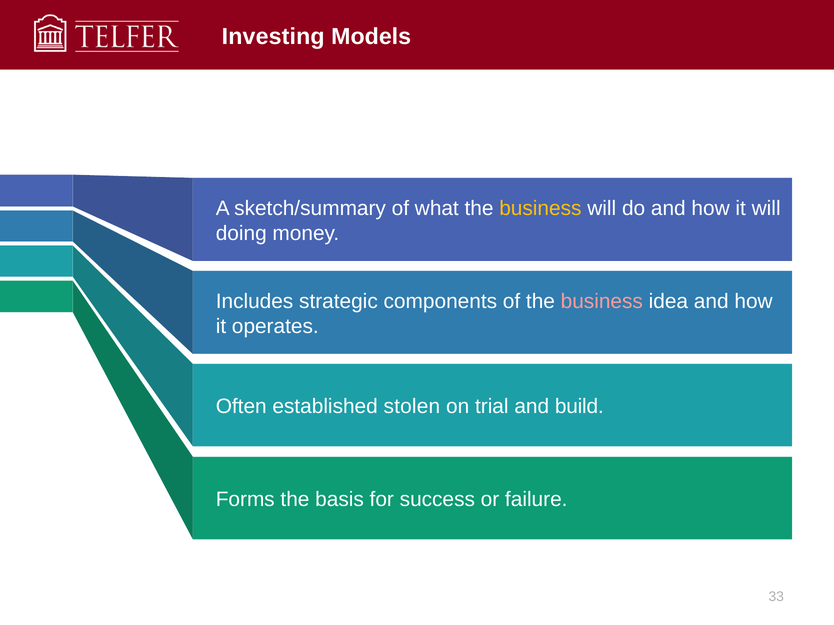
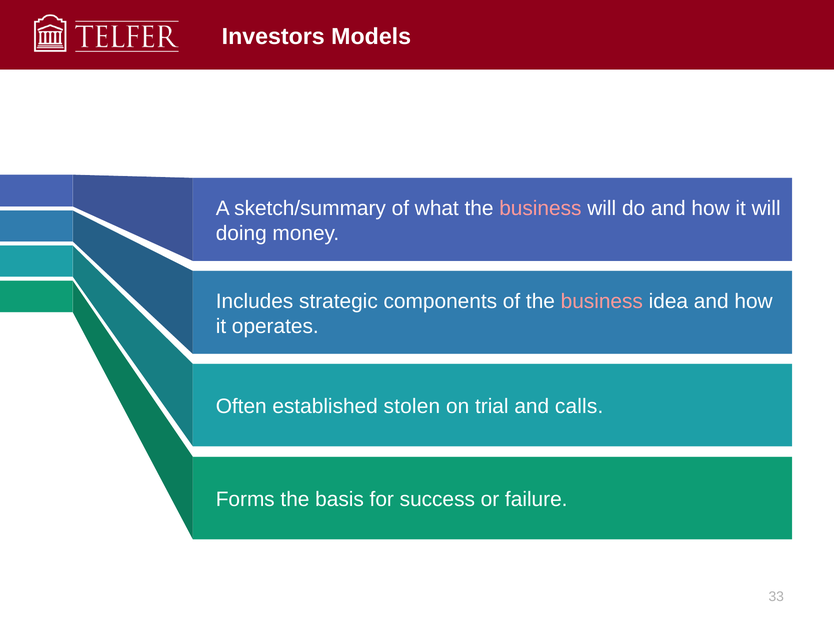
Investing: Investing -> Investors
business at (540, 209) colour: yellow -> pink
build: build -> calls
